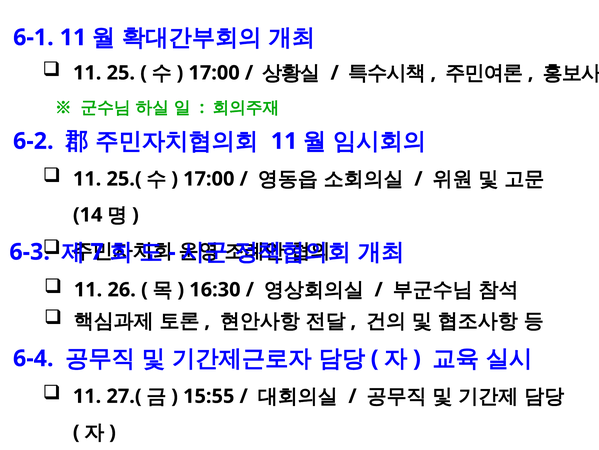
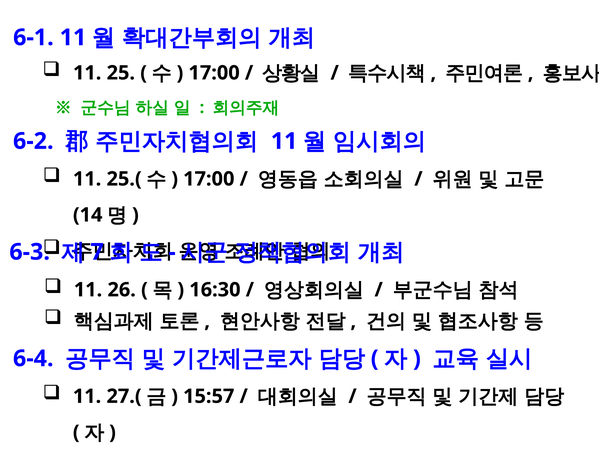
15:55: 15:55 -> 15:57
